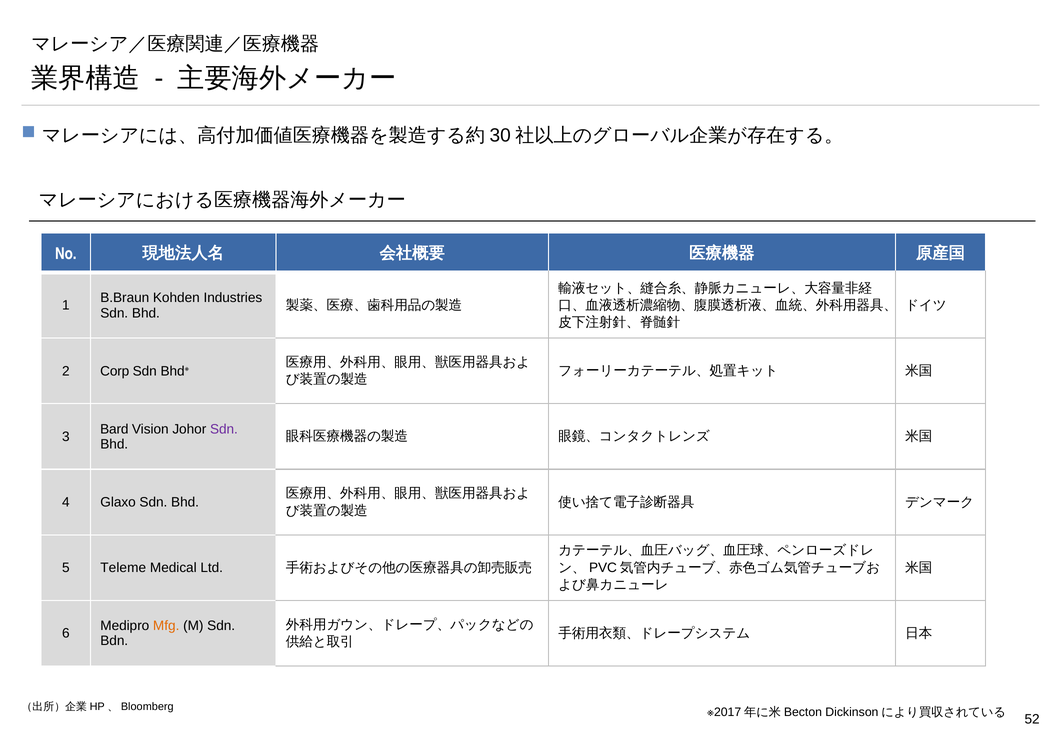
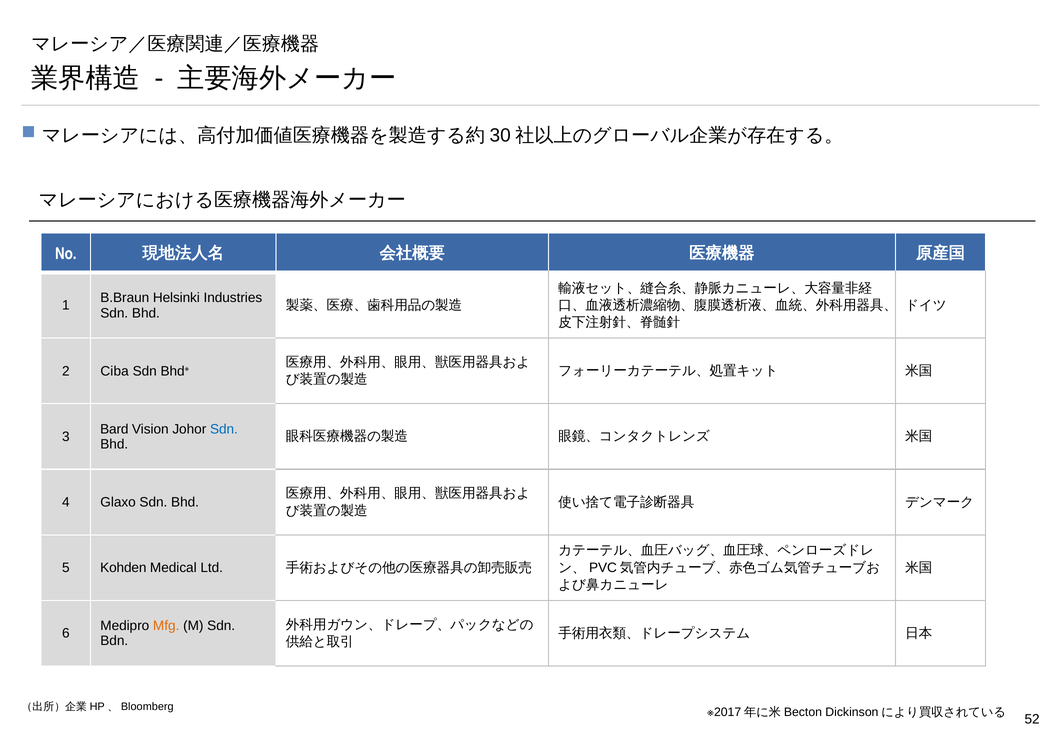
Kohden: Kohden -> Helsinki
Corp: Corp -> Ciba
Sdn at (224, 429) colour: purple -> blue
Teleme: Teleme -> Kohden
